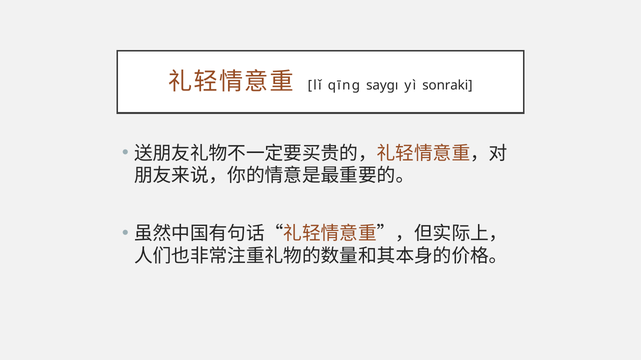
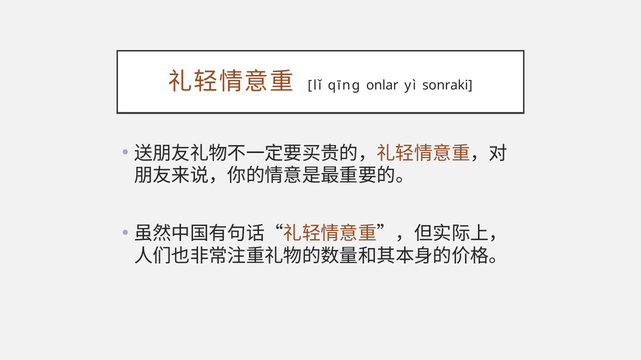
saygı: saygı -> onlar
